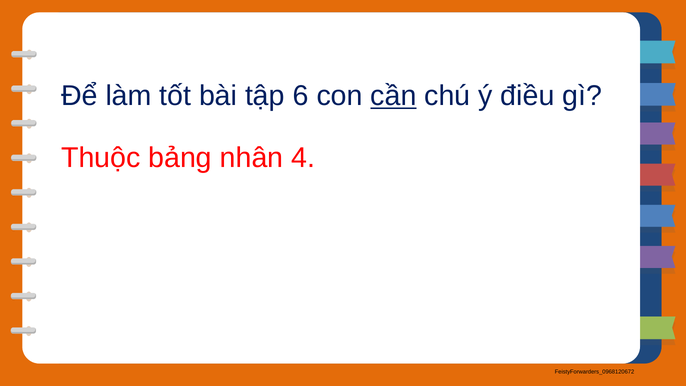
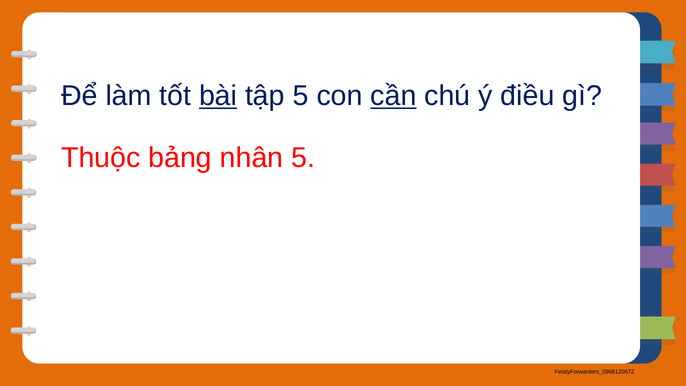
bài underline: none -> present
tập 6: 6 -> 5
nhân 4: 4 -> 5
